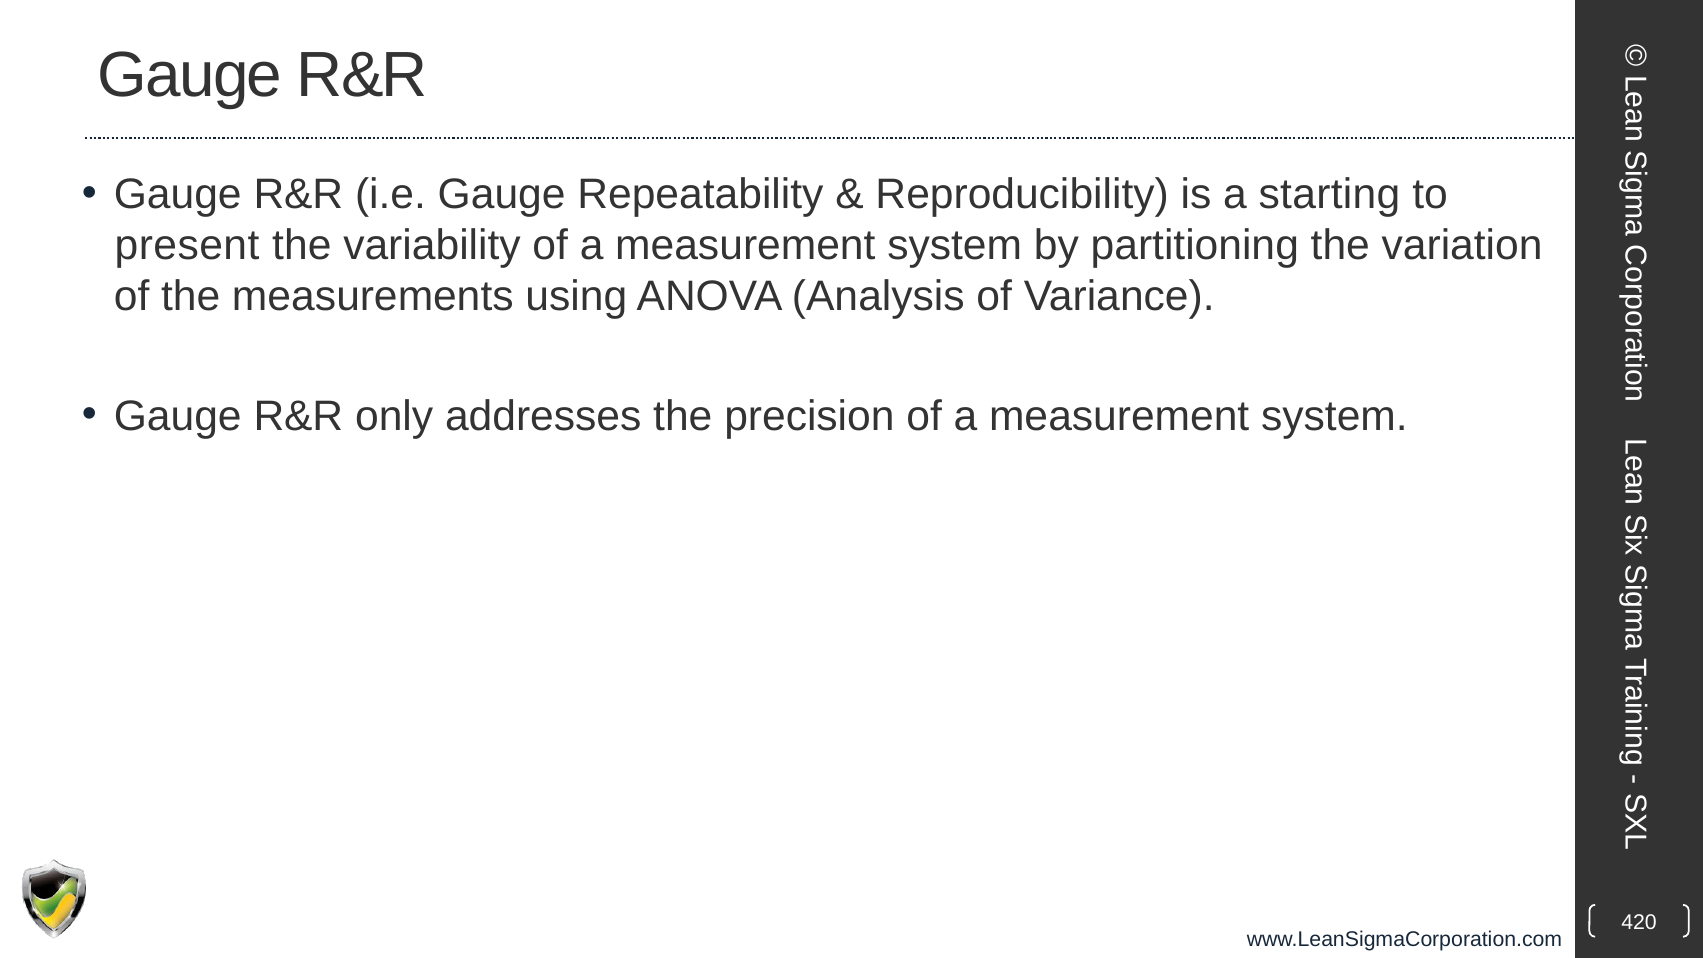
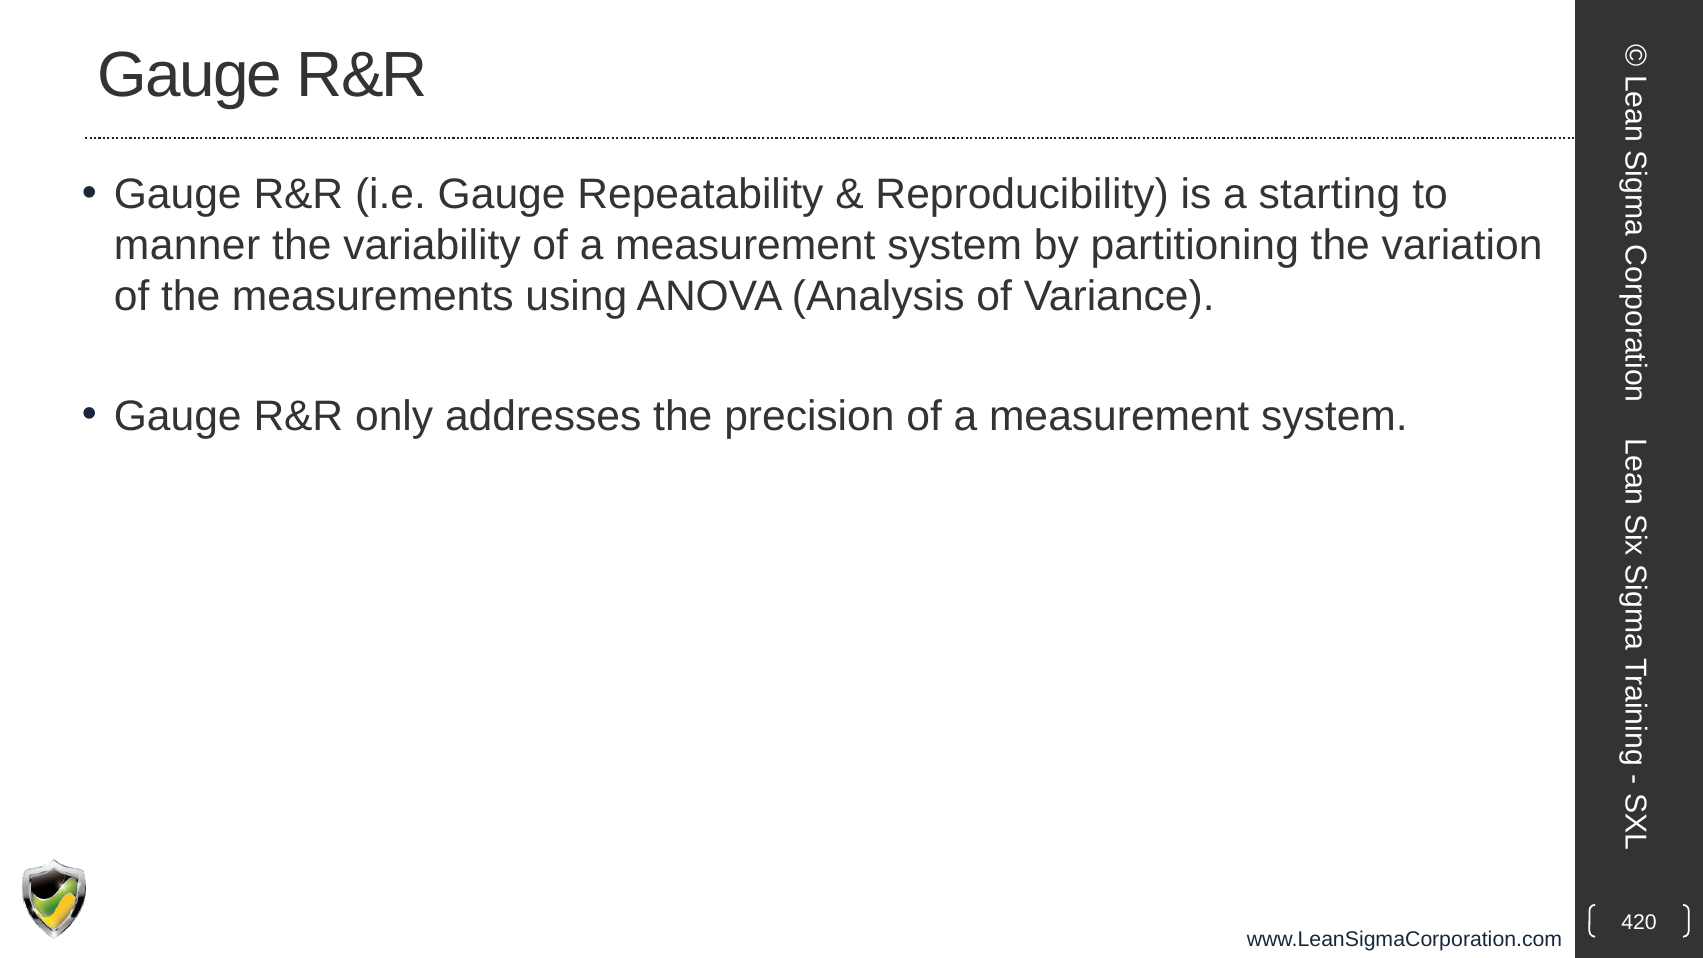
present: present -> manner
